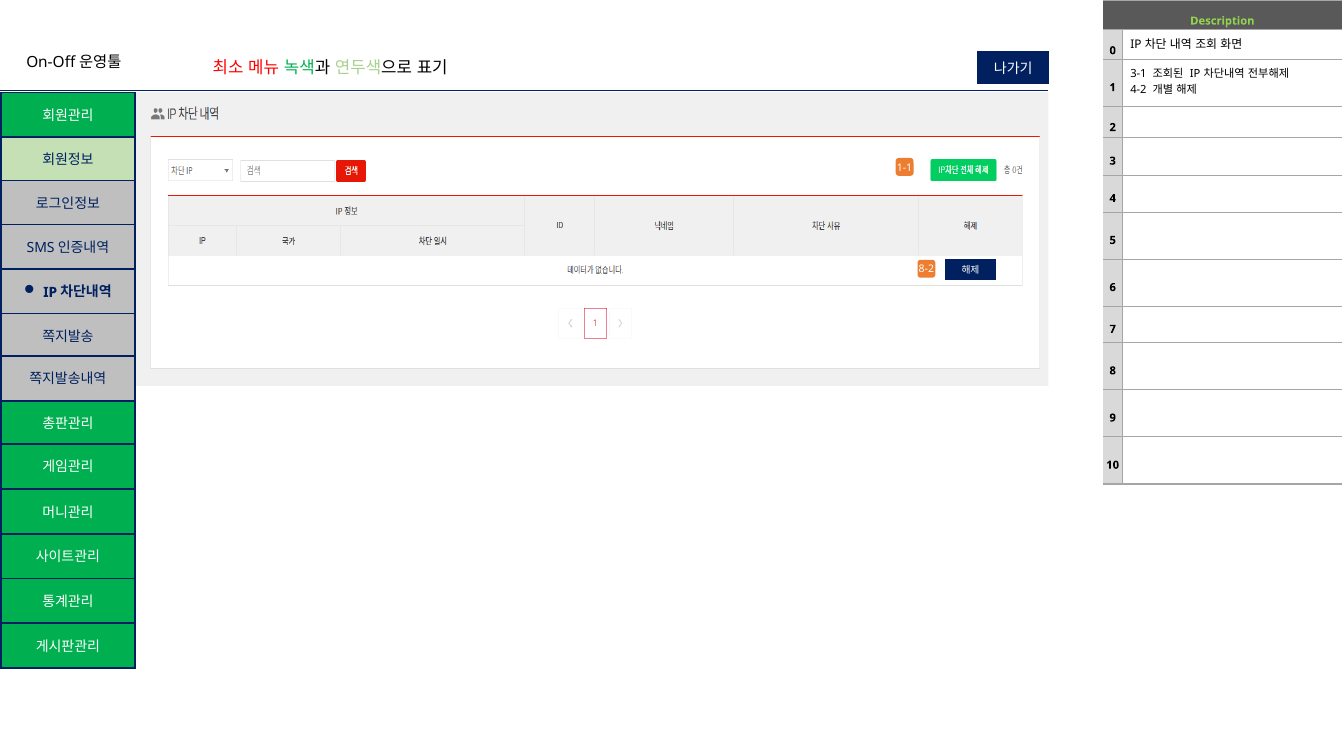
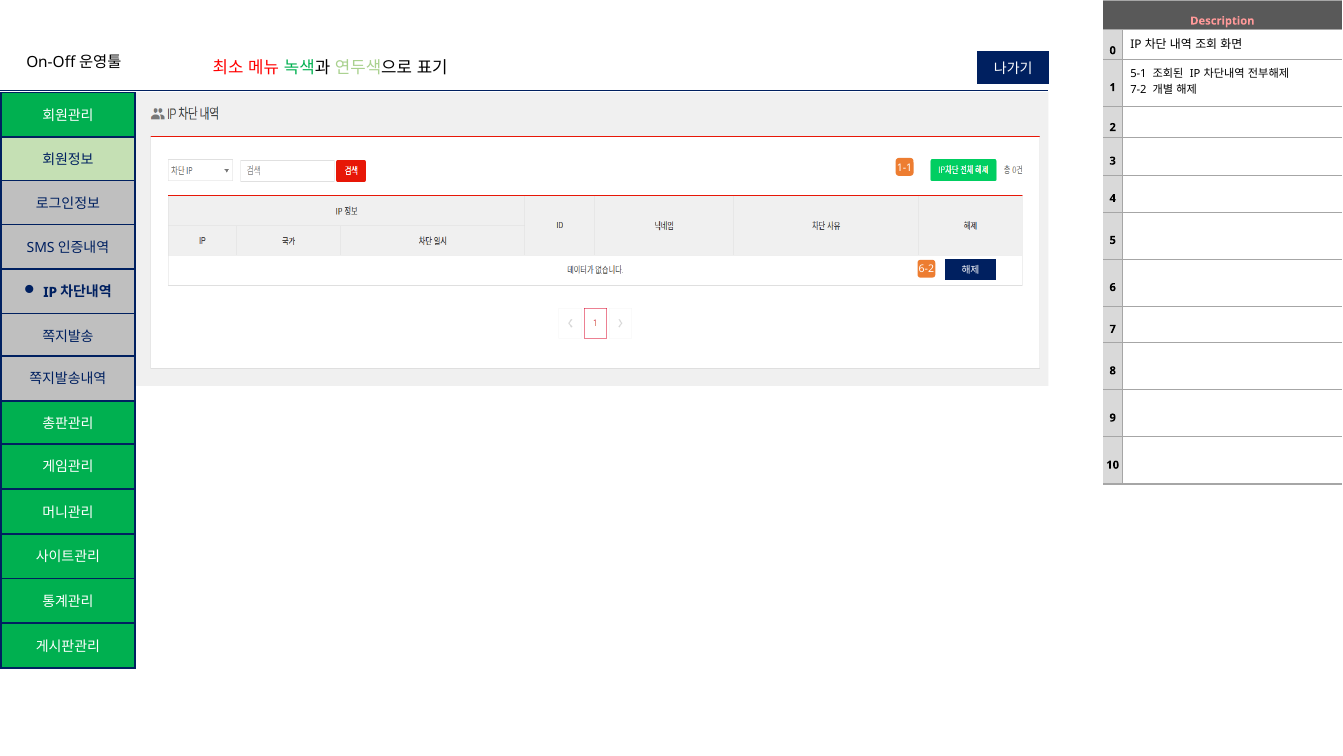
Description colour: light green -> pink
3-1: 3-1 -> 5-1
4-2: 4-2 -> 7-2
8-2: 8-2 -> 6-2
